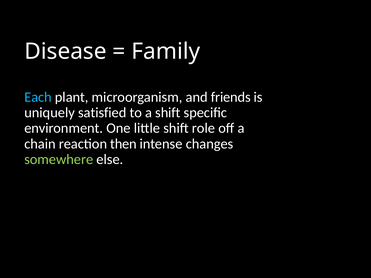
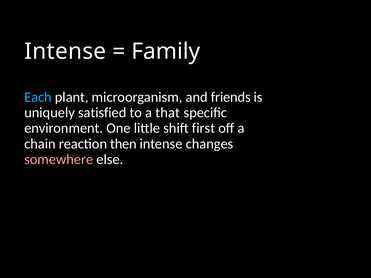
Disease at (65, 51): Disease -> Intense
a shift: shift -> that
role: role -> first
somewhere colour: light green -> pink
